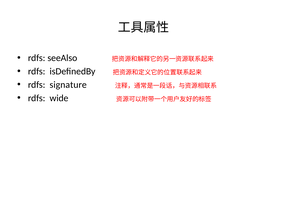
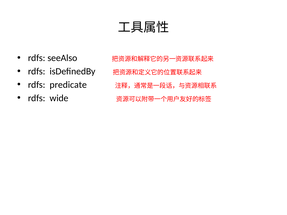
signature: signature -> predicate
